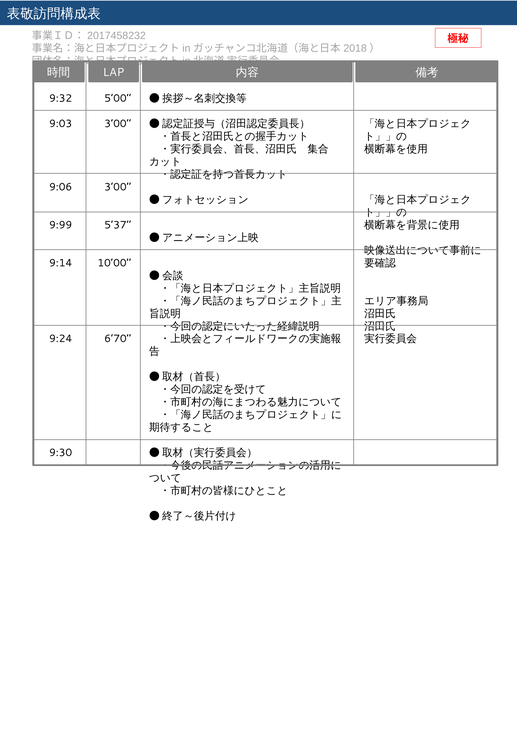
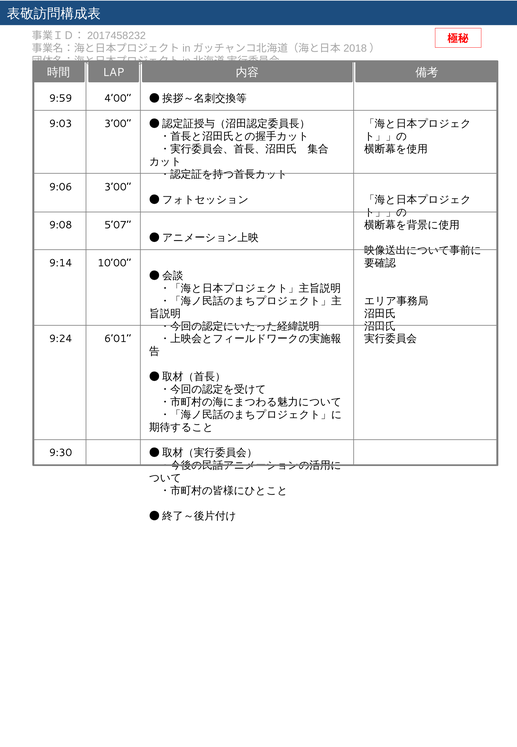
9:32: 9:32 -> 9:59
5’00: 5’00 -> 4’00
9:99: 9:99 -> 9:08
5’37: 5’37 -> 5’07
6’70: 6’70 -> 6’01
